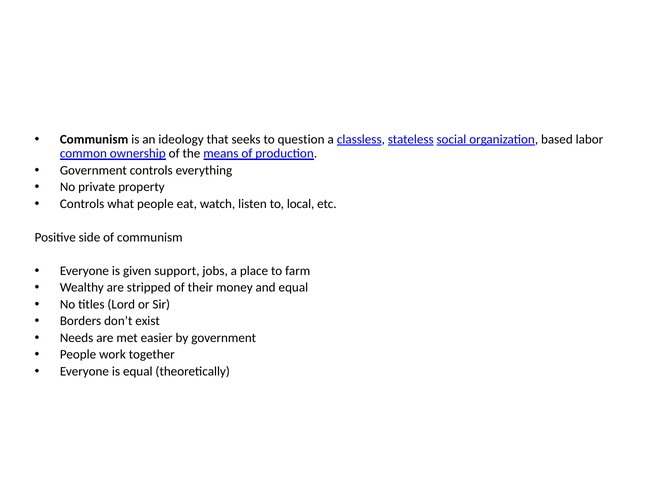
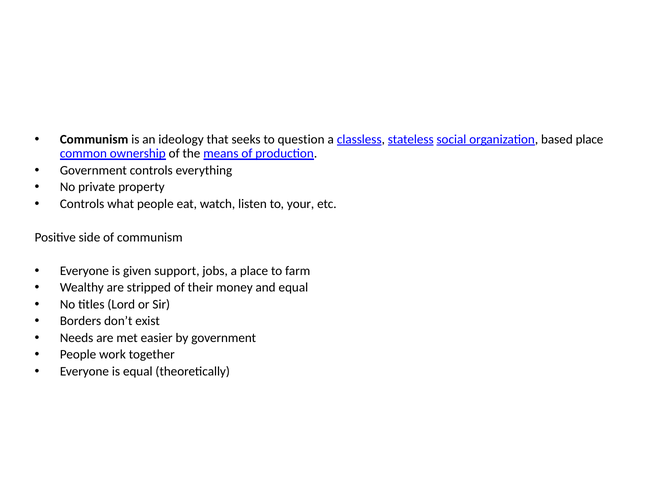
based labor: labor -> place
local: local -> your
